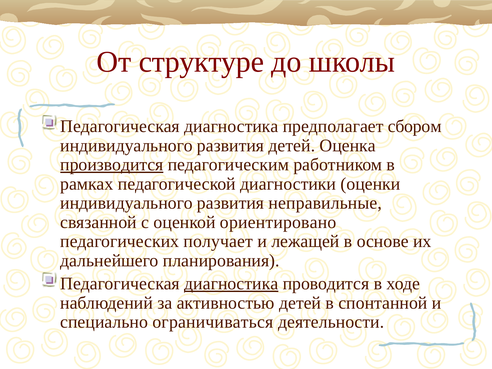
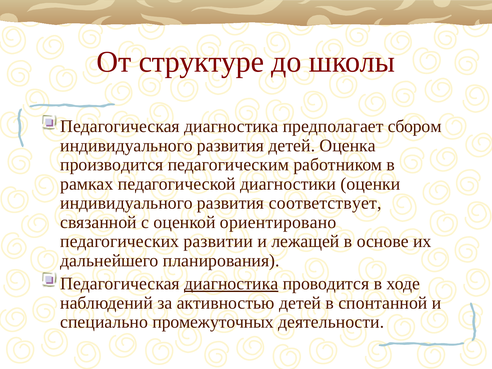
производится underline: present -> none
неправильные: неправильные -> соответствует
получает: получает -> развитии
ограничиваться: ограничиваться -> промежуточных
